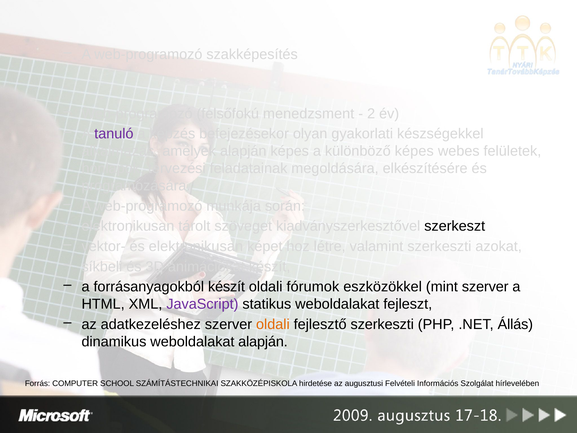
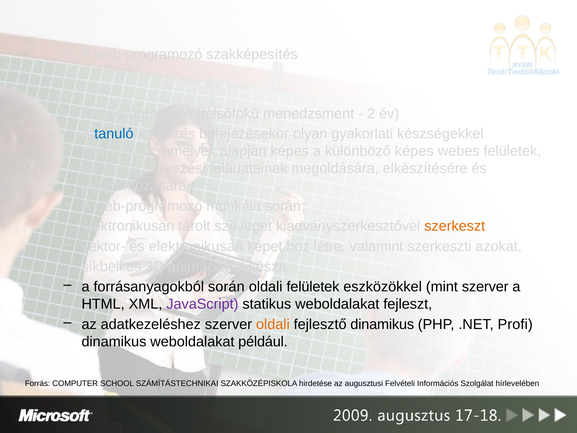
tanuló colour: purple -> blue
szerkeszt colour: black -> orange
forrásanyagokból készít: készít -> során
oldali fórumok: fórumok -> felületek
fejlesztő szerkeszti: szerkeszti -> dinamikus
Állás: Állás -> Profi
weboldalakat alapján: alapján -> például
